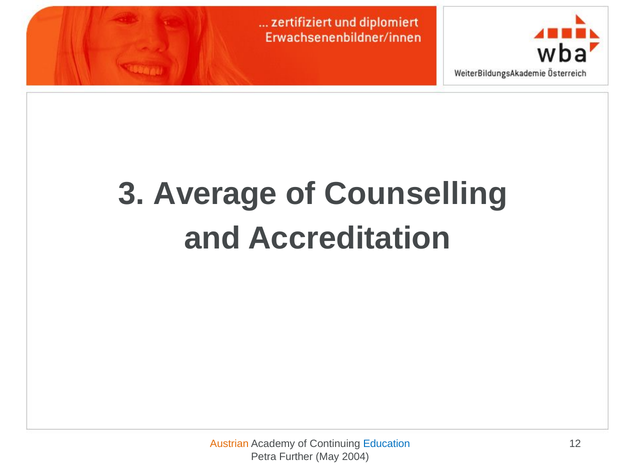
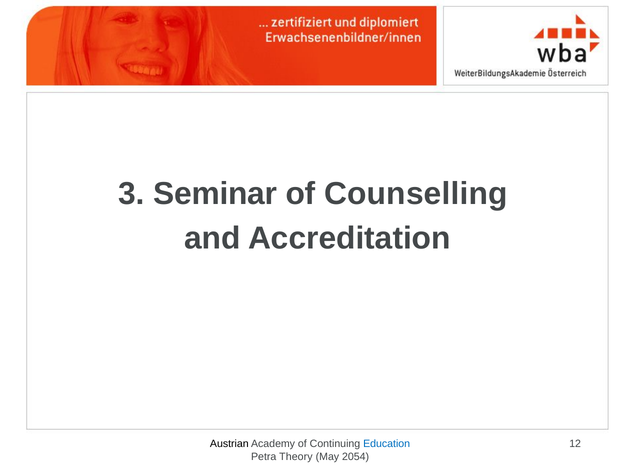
Average: Average -> Seminar
Austrian colour: orange -> black
Further: Further -> Theory
2004: 2004 -> 2054
